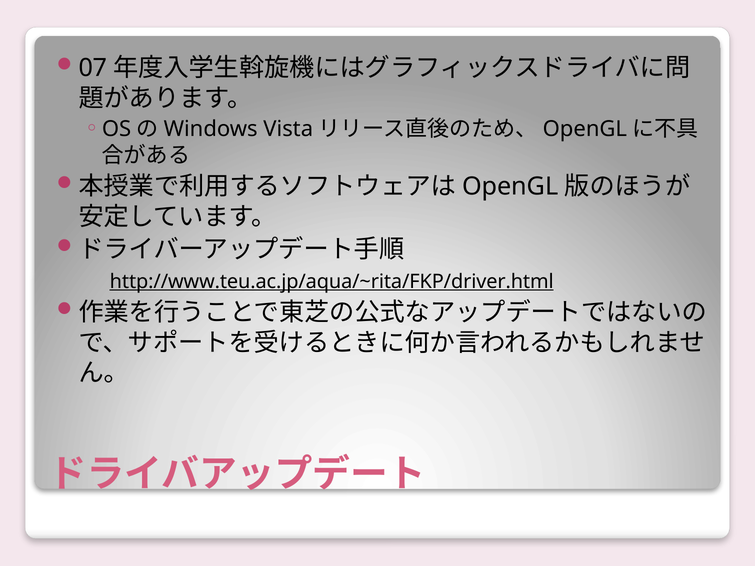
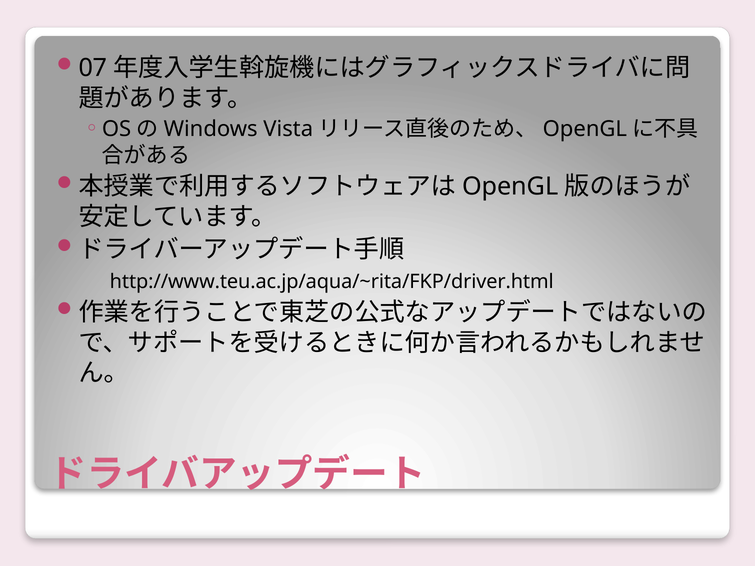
http://www.teu.ac.jp/aqua/~rita/FKP/driver.html underline: present -> none
